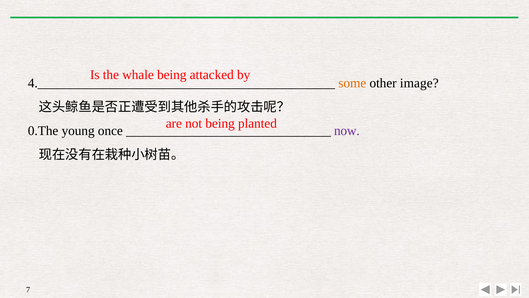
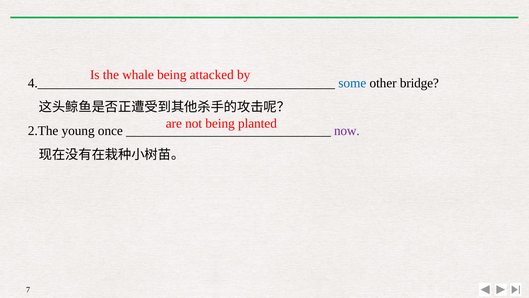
some colour: orange -> blue
image: image -> bridge
0.The: 0.The -> 2.The
